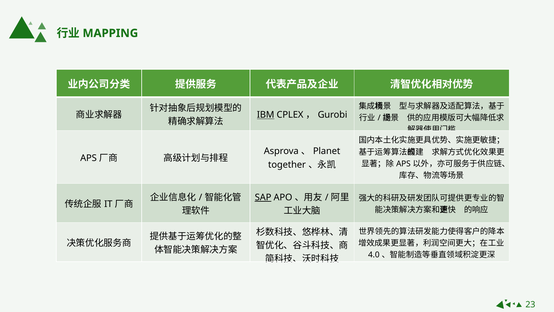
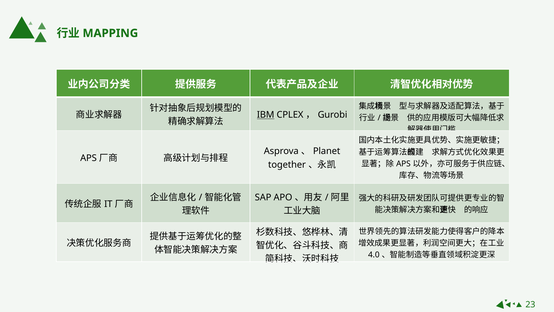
SAP underline: present -> none
